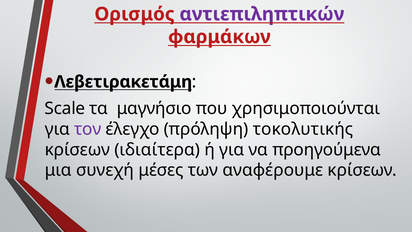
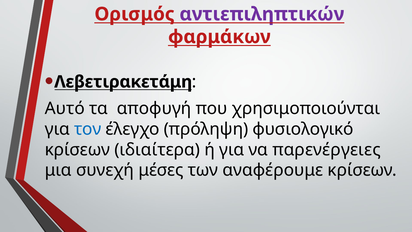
Scale: Scale -> Αυτό
μαγνήσιο: μαγνήσιο -> αποφυγή
τον colour: purple -> blue
τοκολυτικής: τοκολυτικής -> φυσιολογικό
προηγούμενα: προηγούμενα -> παρενέργειες
